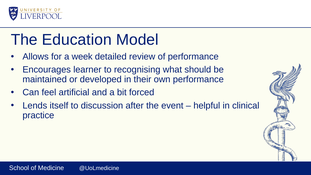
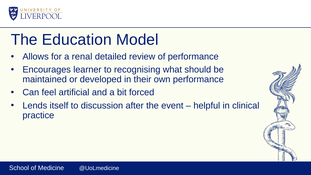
week: week -> renal
